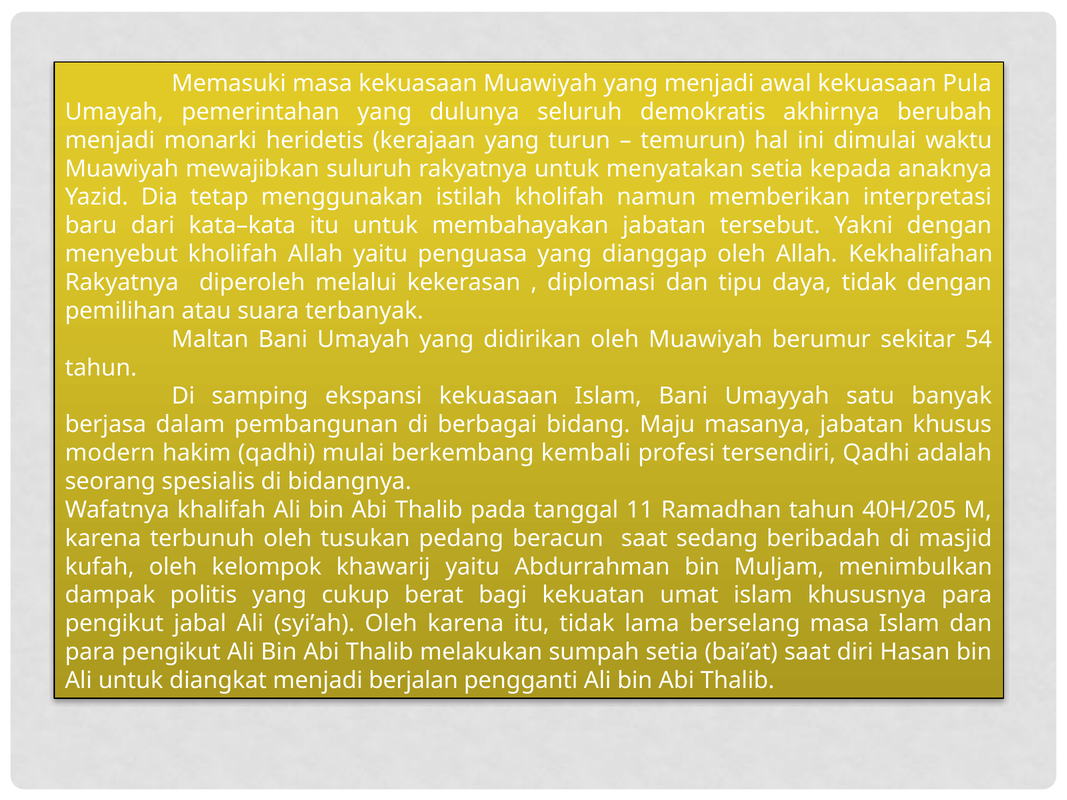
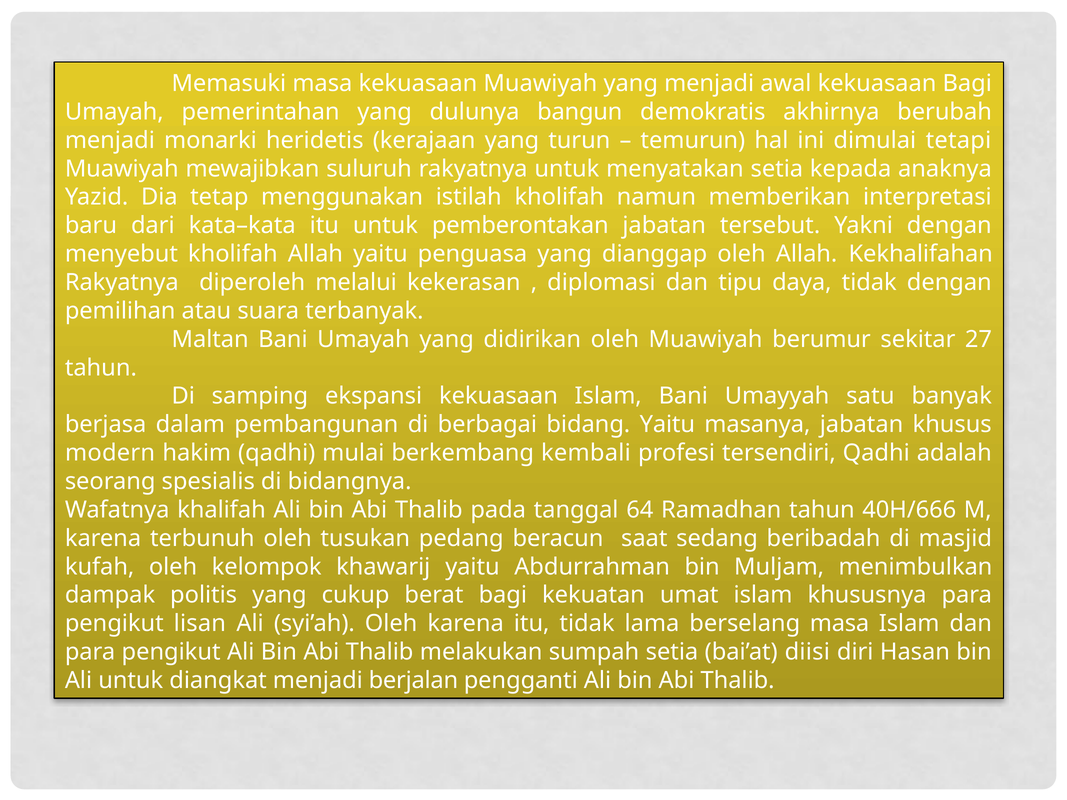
kekuasaan Pula: Pula -> Bagi
seluruh: seluruh -> bangun
waktu: waktu -> tetapi
membahayakan: membahayakan -> pemberontakan
54: 54 -> 27
bidang Maju: Maju -> Yaitu
11: 11 -> 64
40H/205: 40H/205 -> 40H/666
jabal: jabal -> lisan
bai’at saat: saat -> diisi
